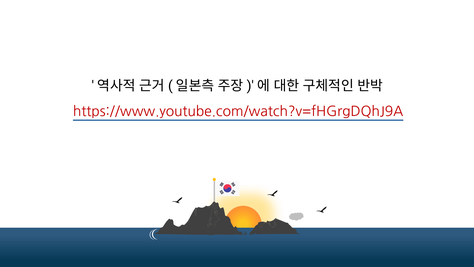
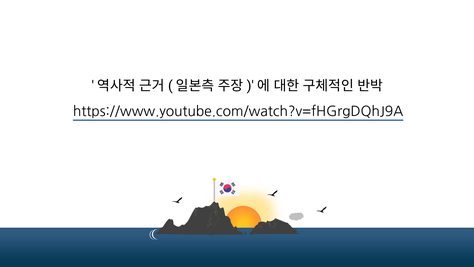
https://www.youtube.com/watch?v=fHGrgDQhJ9A colour: red -> black
